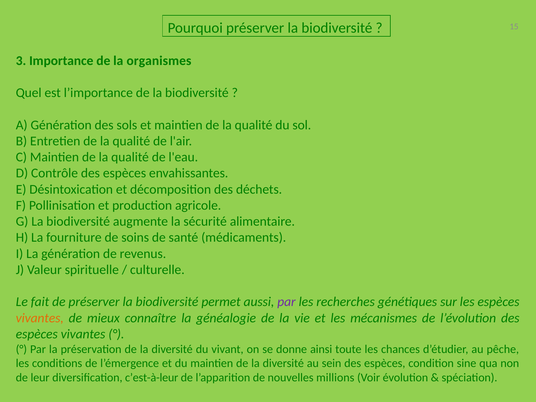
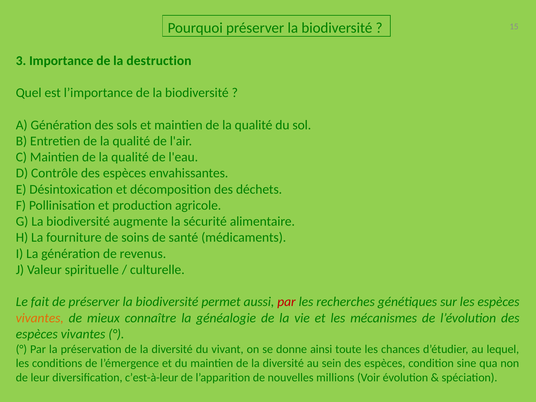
organismes: organismes -> destruction
par at (286, 302) colour: purple -> red
pêche: pêche -> lequel
